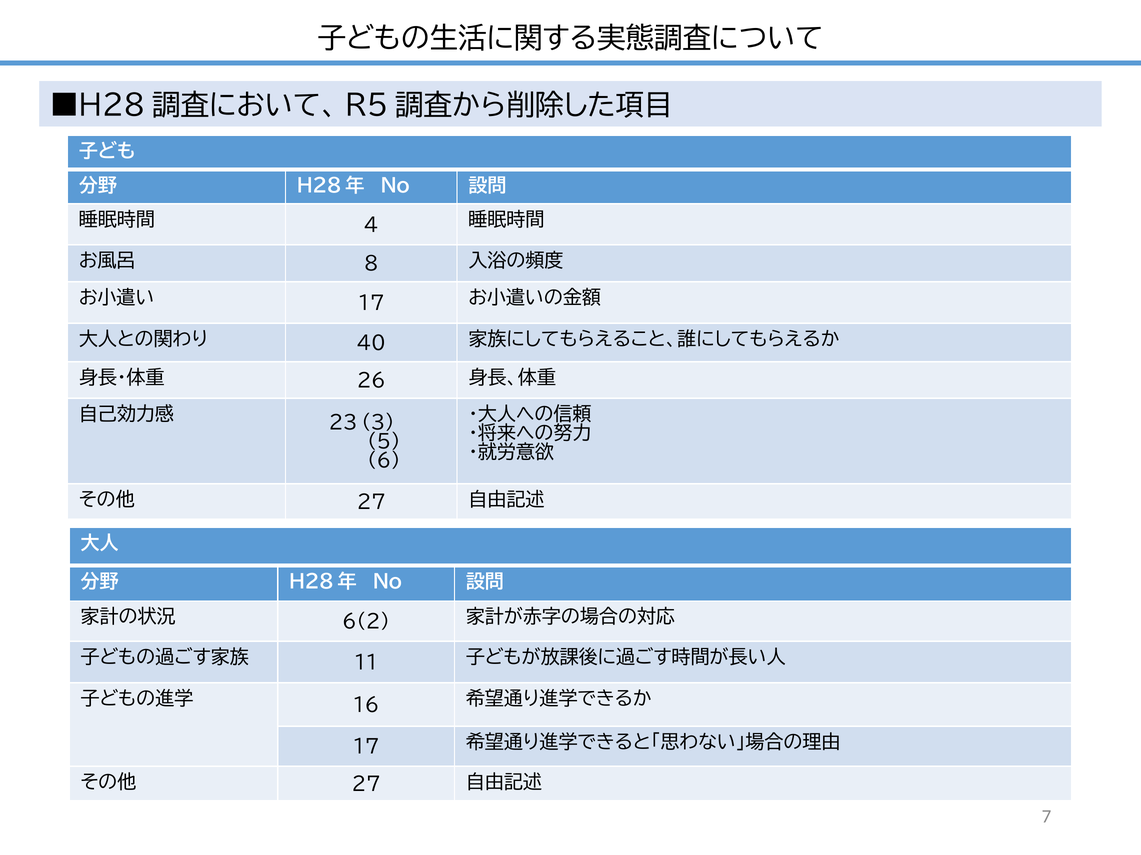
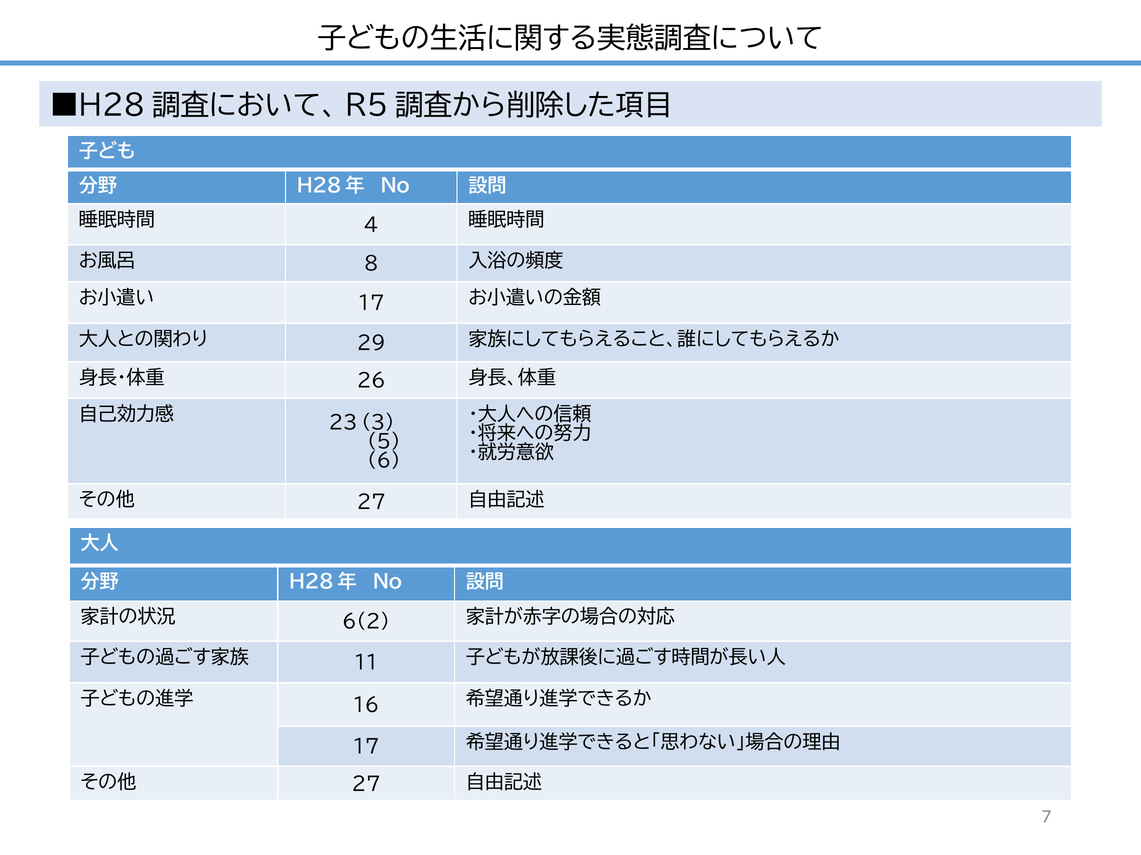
40: 40 -> 29
